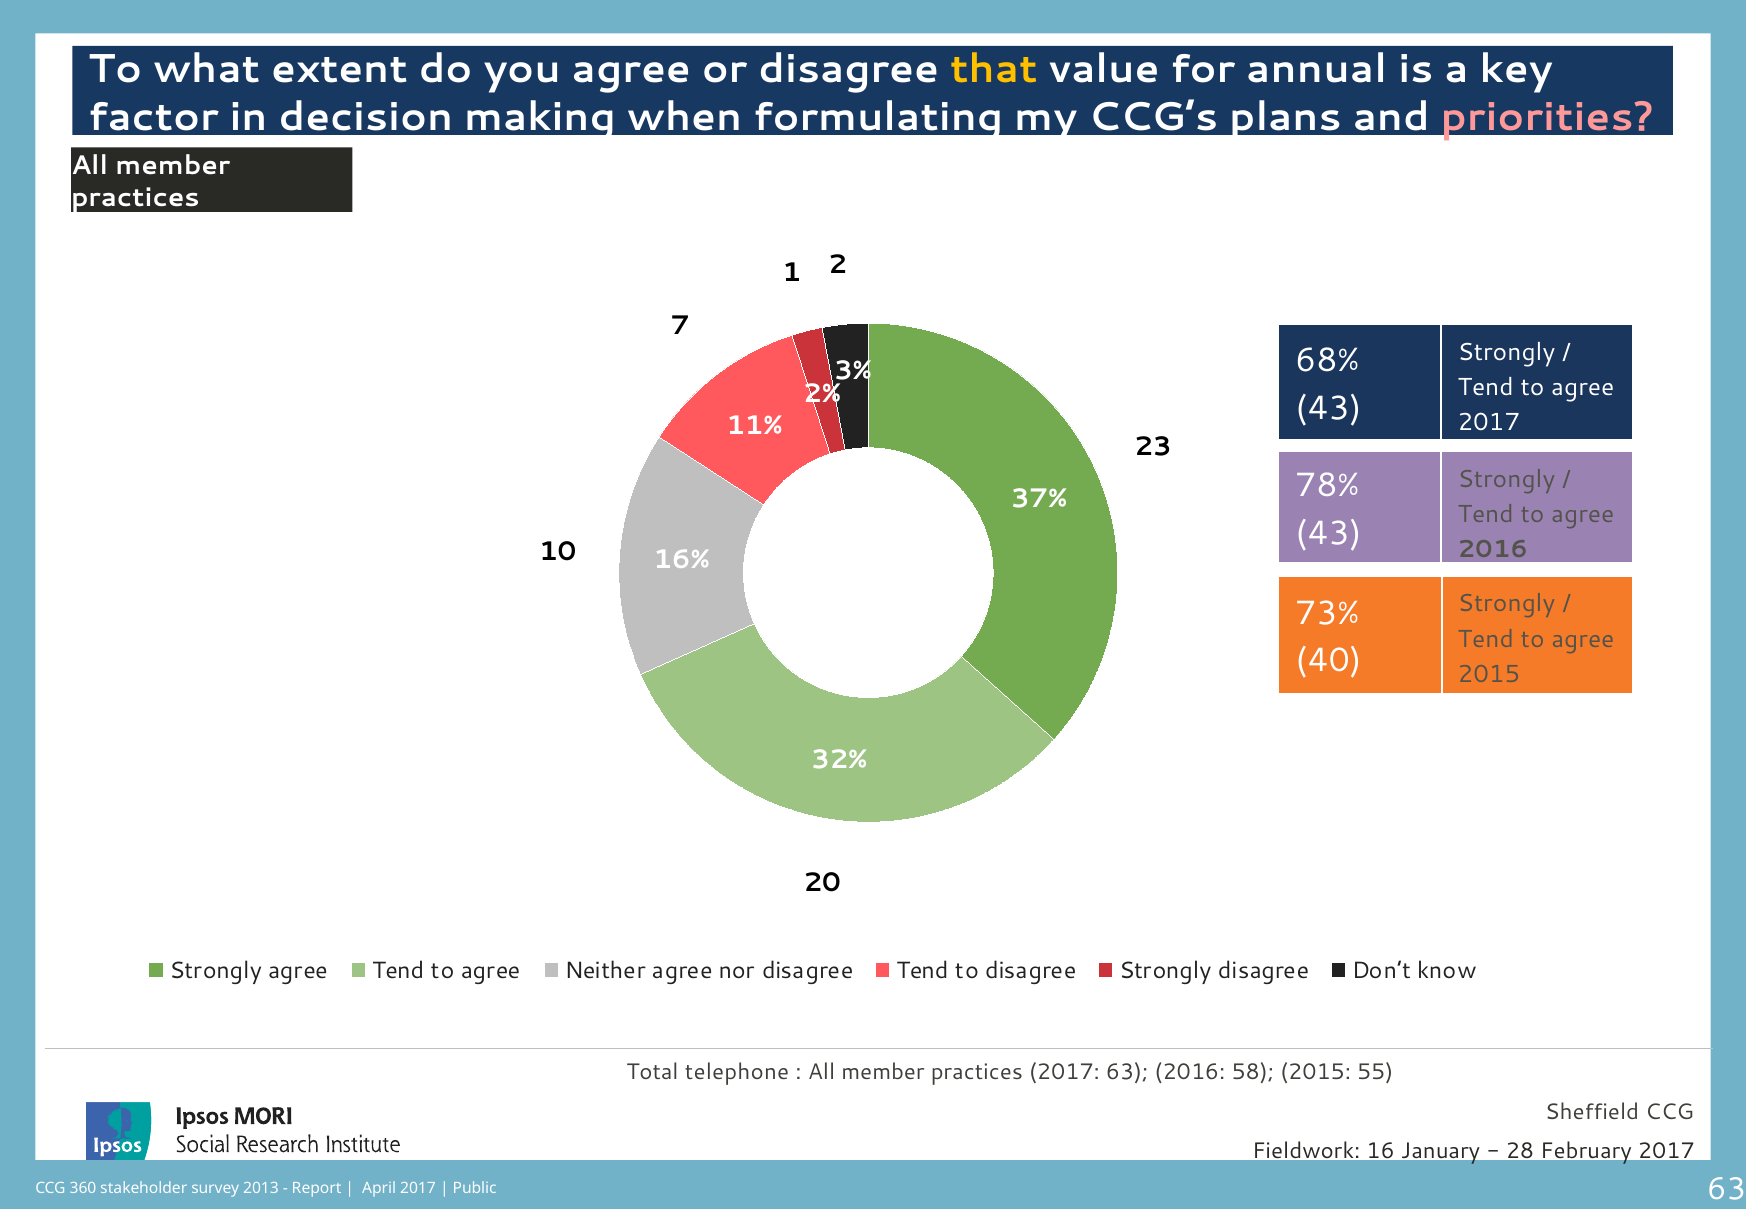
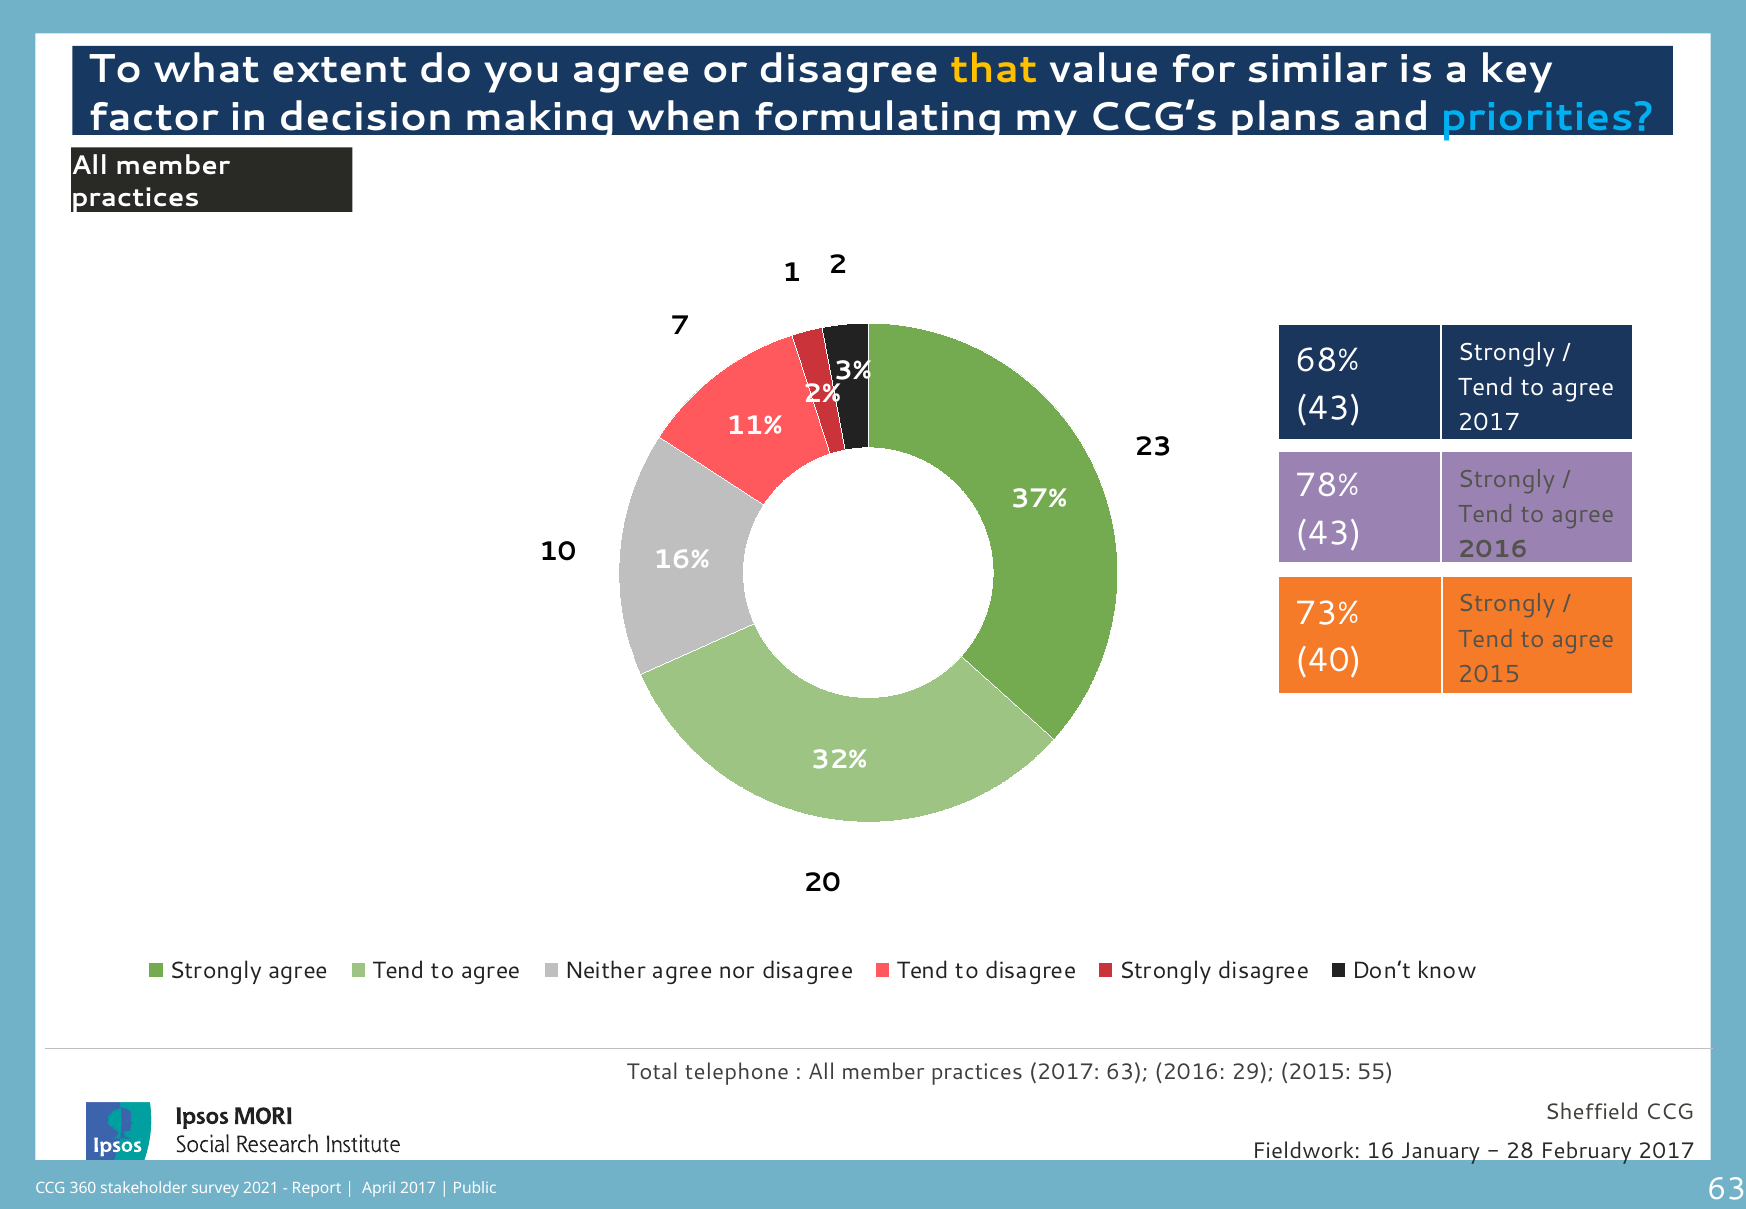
annual: annual -> similar
priorities colour: pink -> light blue
58: 58 -> 29
2013: 2013 -> 2021
